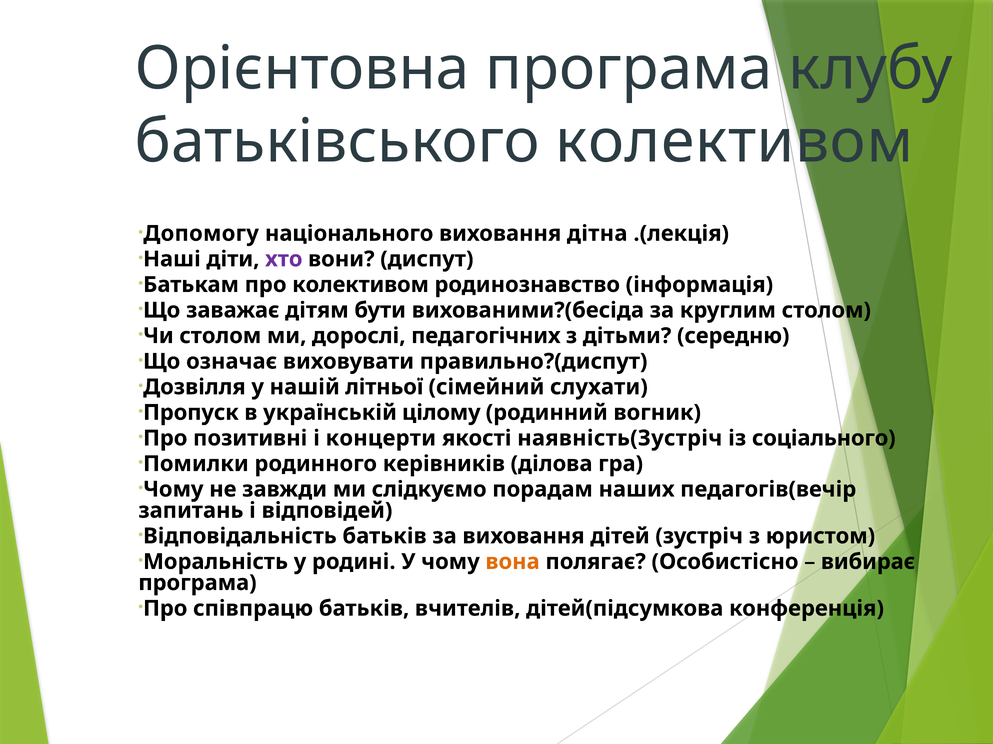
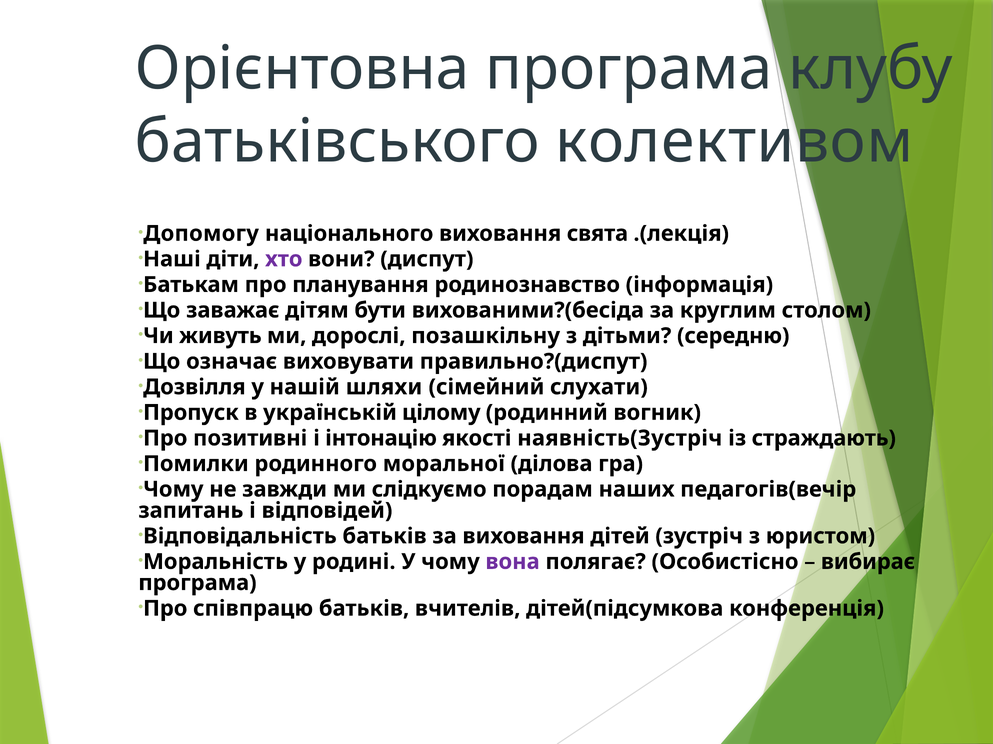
дітна: дітна -> свята
про колективом: колективом -> планування
Чи столом: столом -> живуть
педагогічних: педагогічних -> позашкільну
літньої: літньої -> шляхи
концерти: концерти -> інтонацію
соціального: соціального -> страждають
керівників: керівників -> моральної
вона colour: orange -> purple
